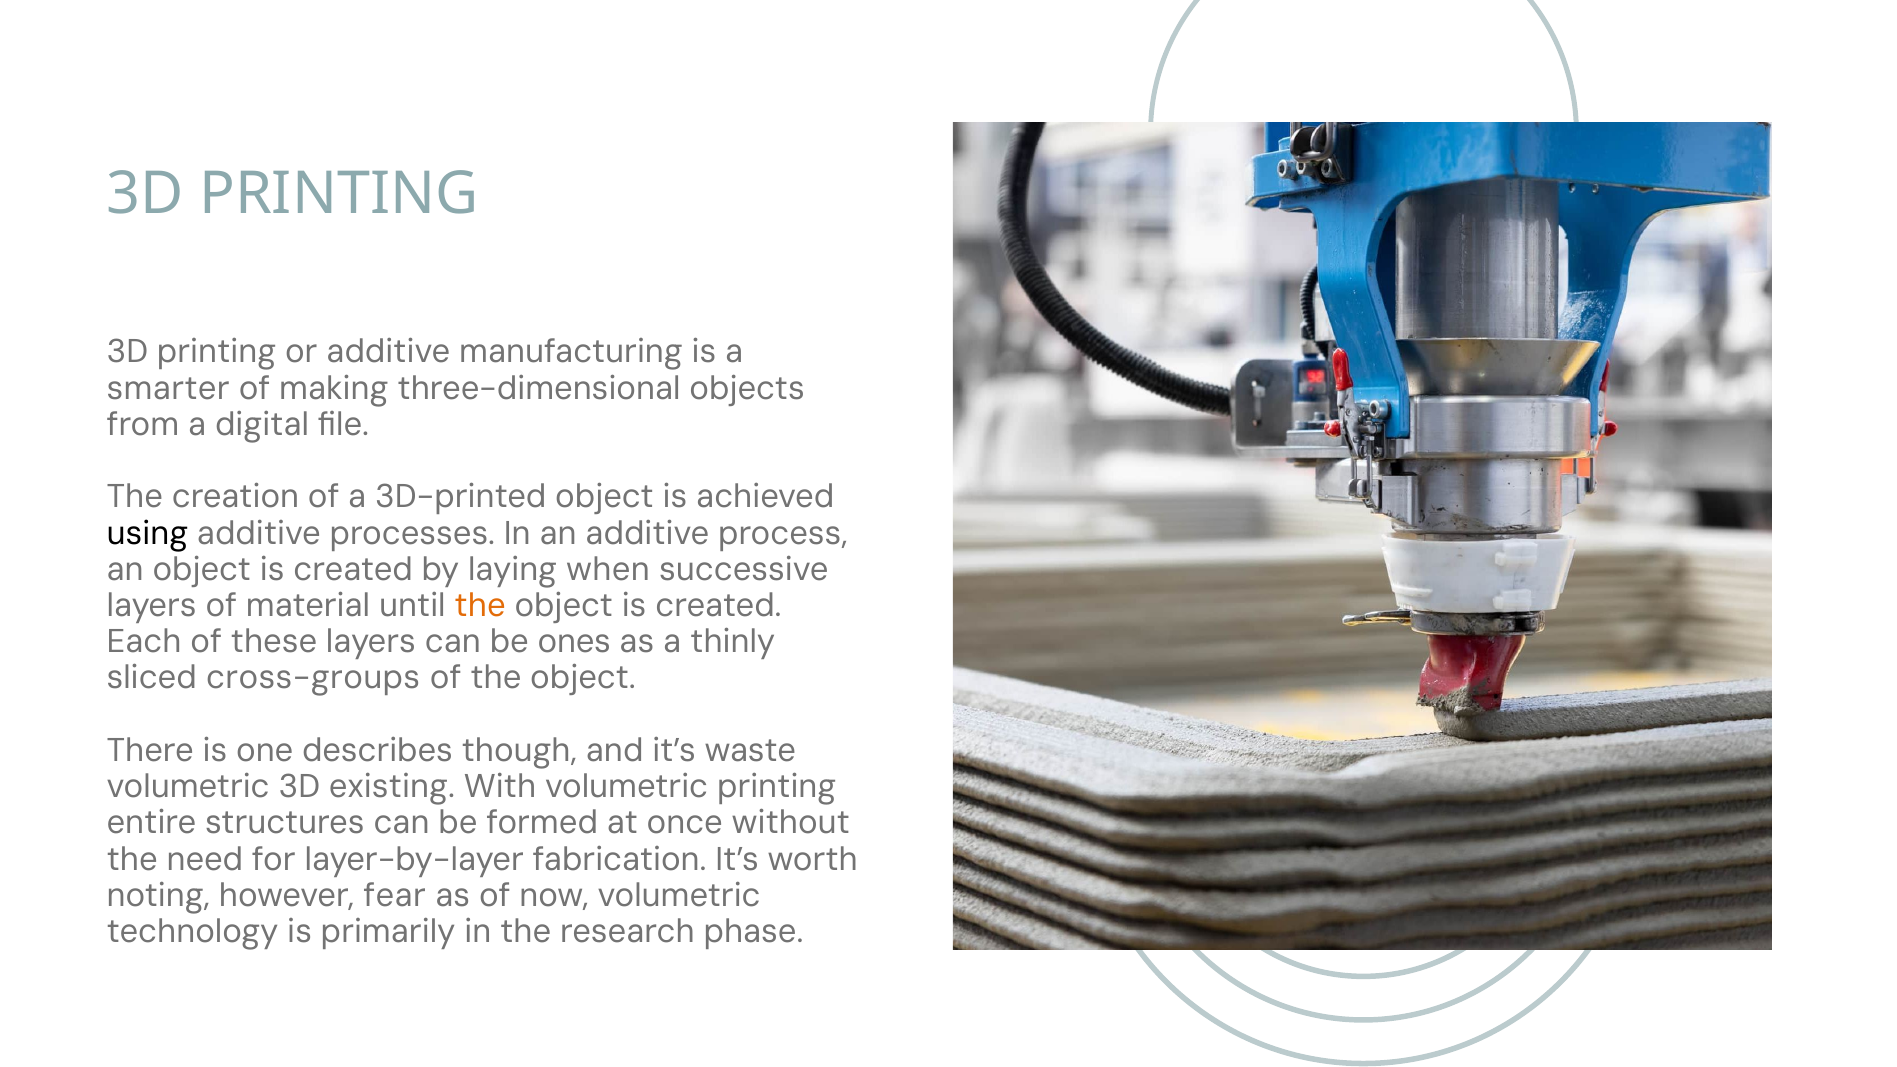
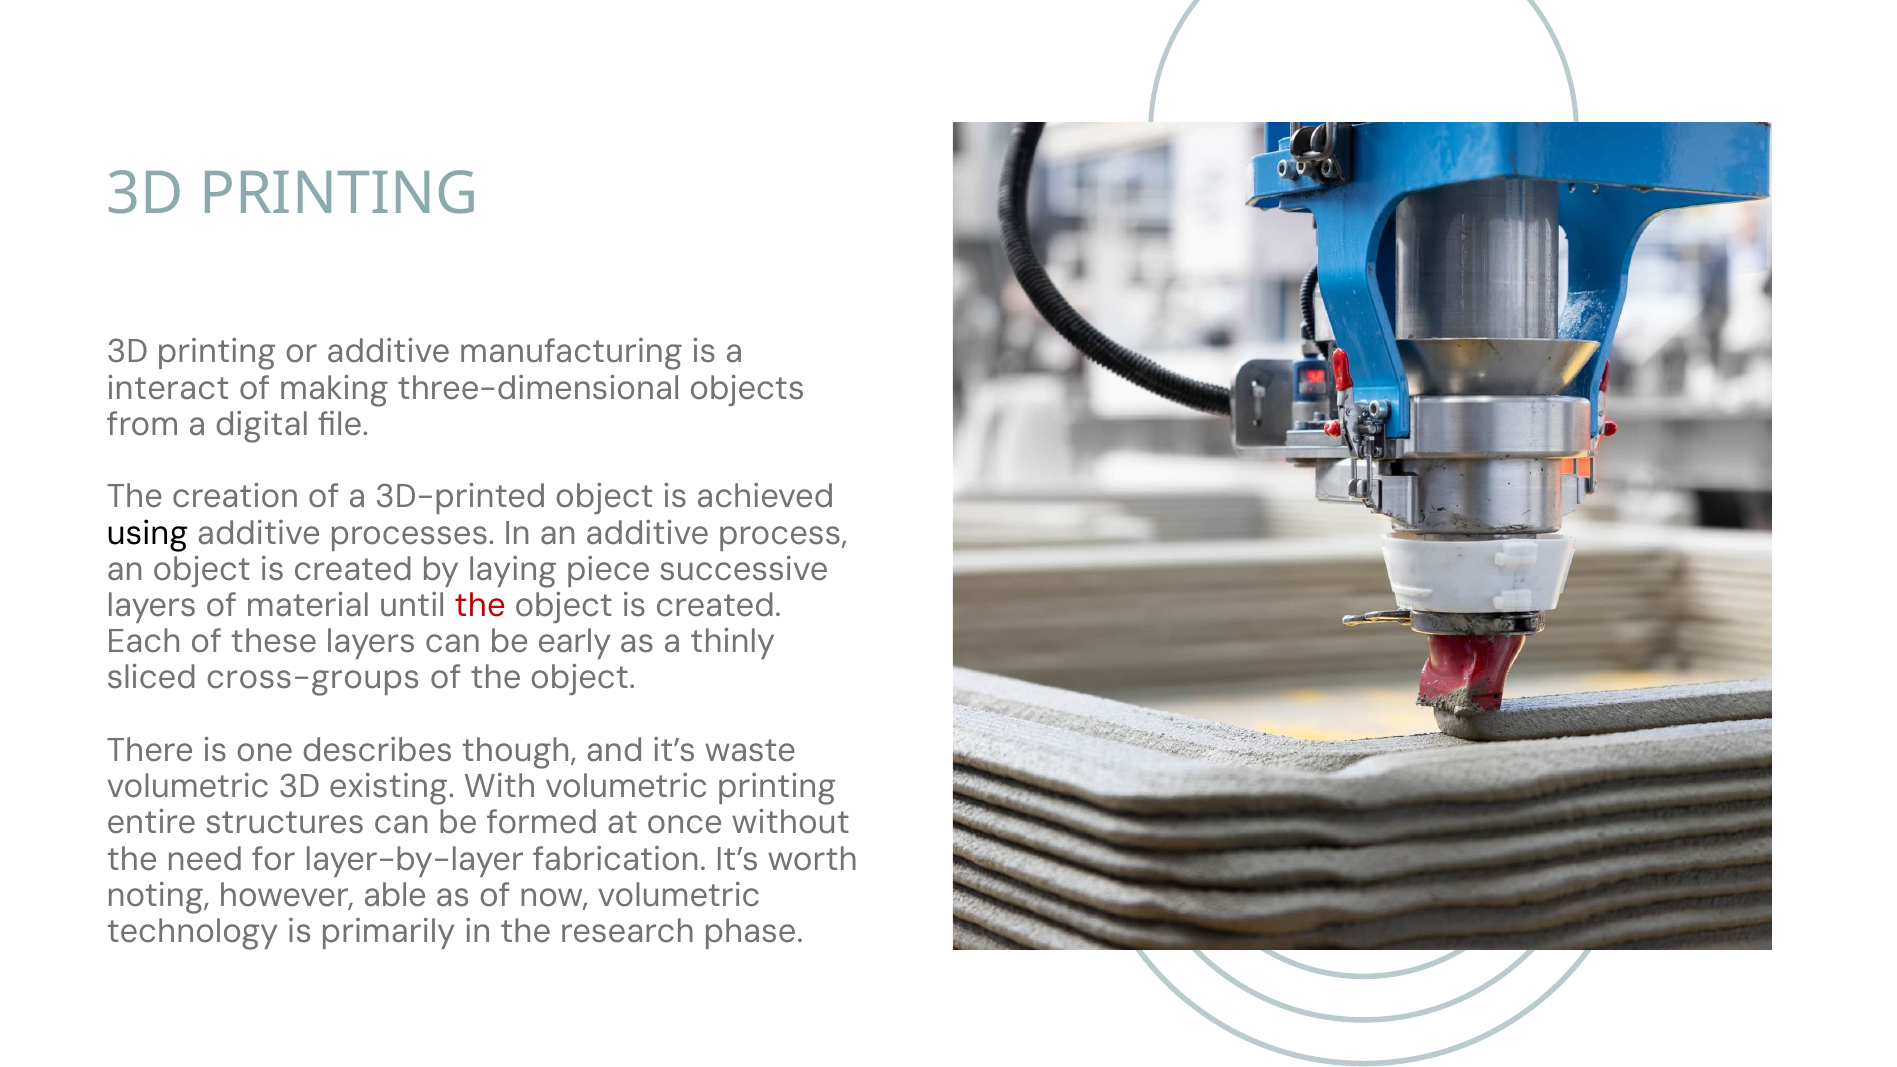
smarter: smarter -> interact
when: when -> piece
the at (480, 606) colour: orange -> red
ones: ones -> early
fear: fear -> able
